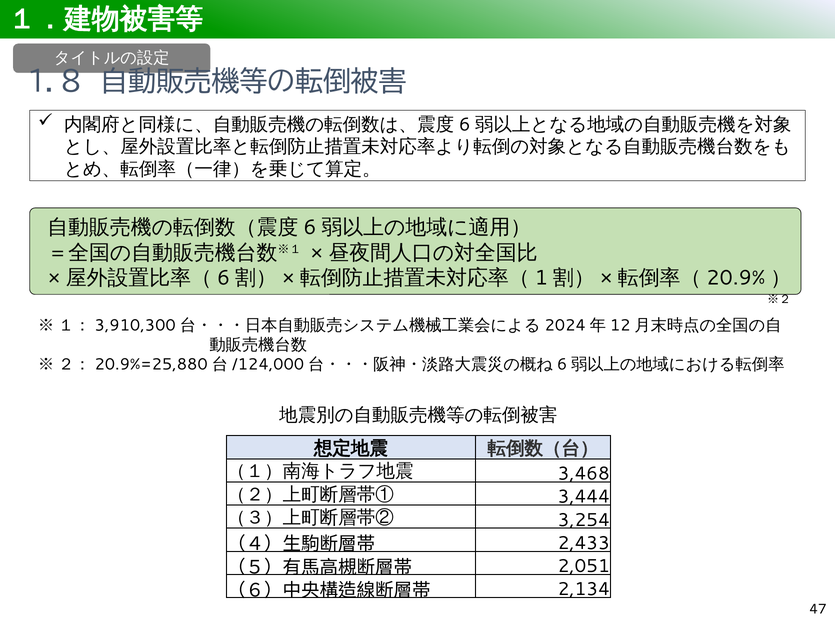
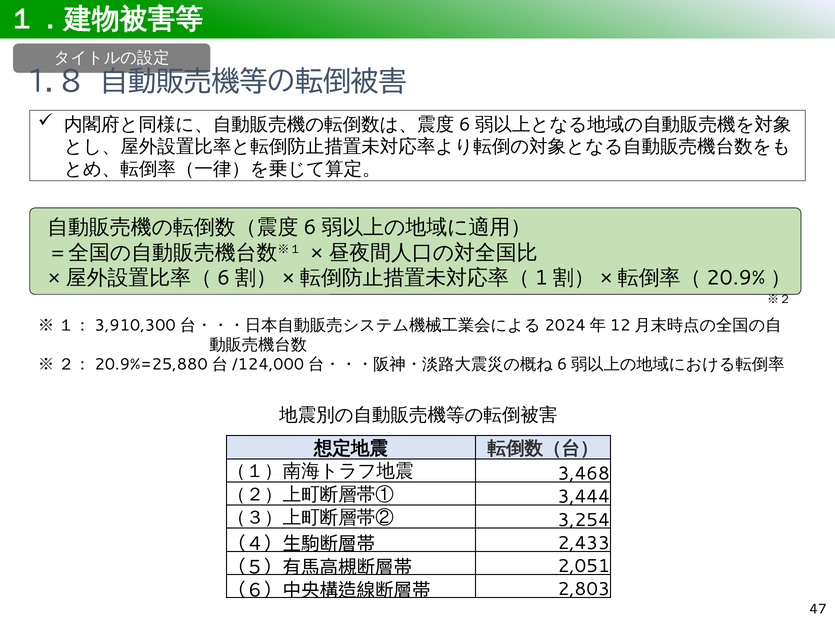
2,134: 2,134 -> 2,803
